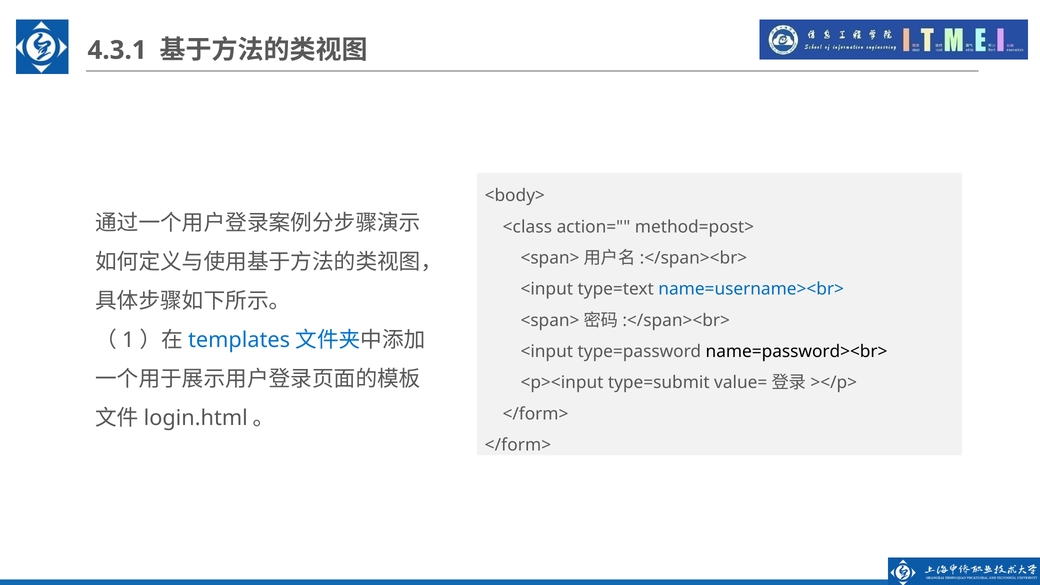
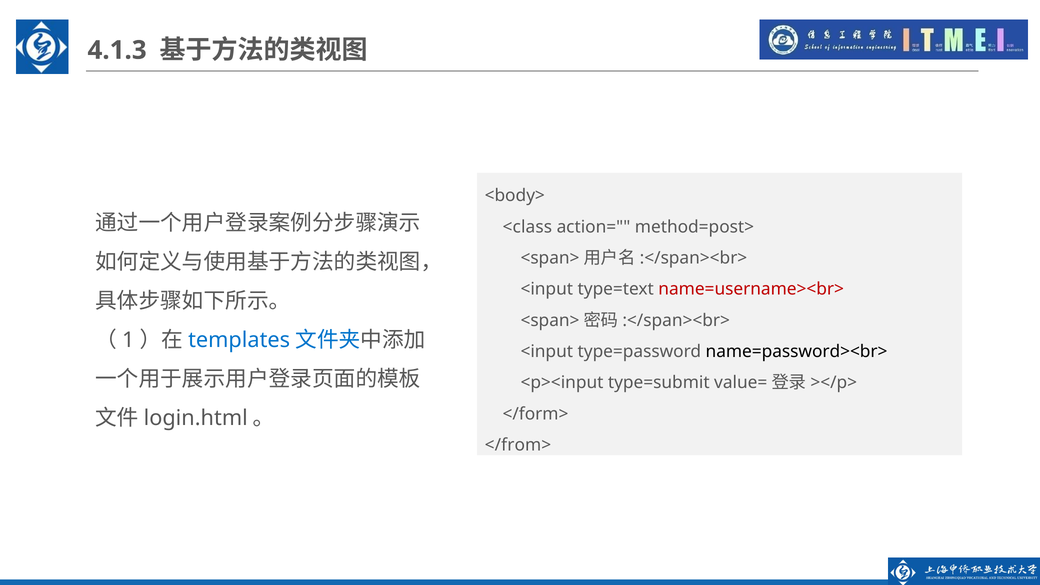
4.3.1: 4.3.1 -> 4.1.3
name=username><br> colour: blue -> red
</form> at (518, 445): </form> -> </from>
